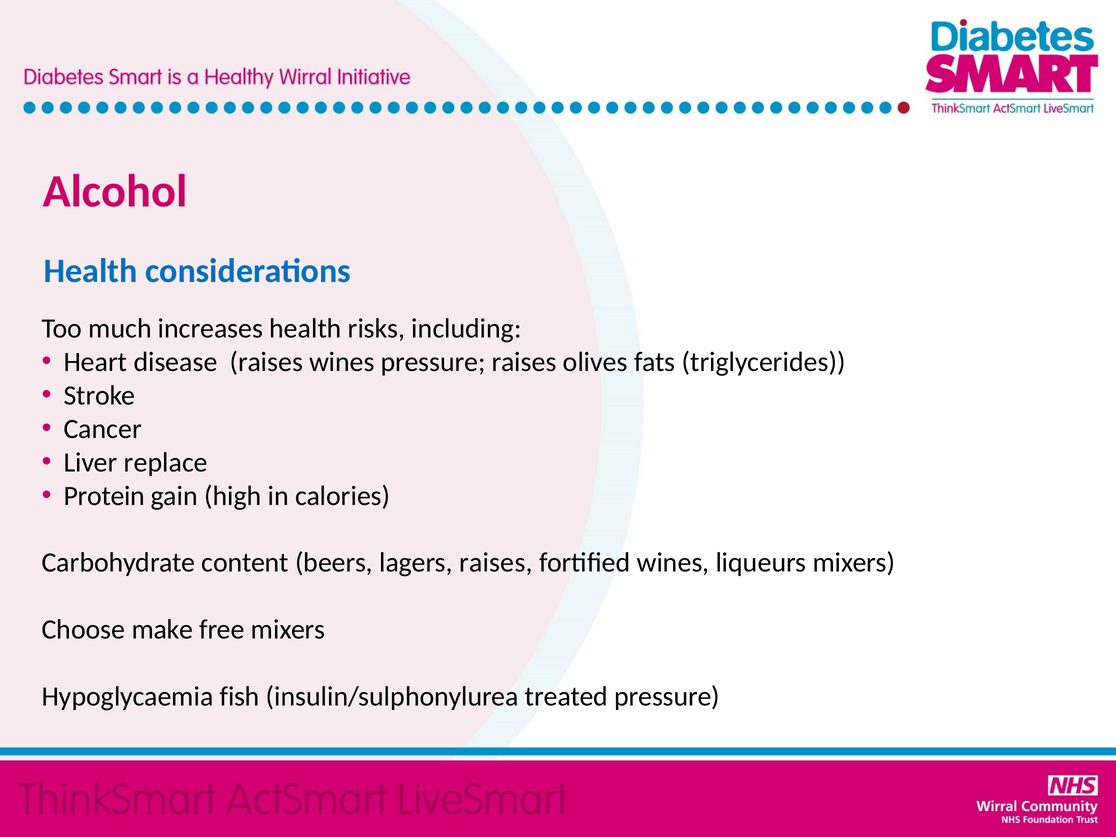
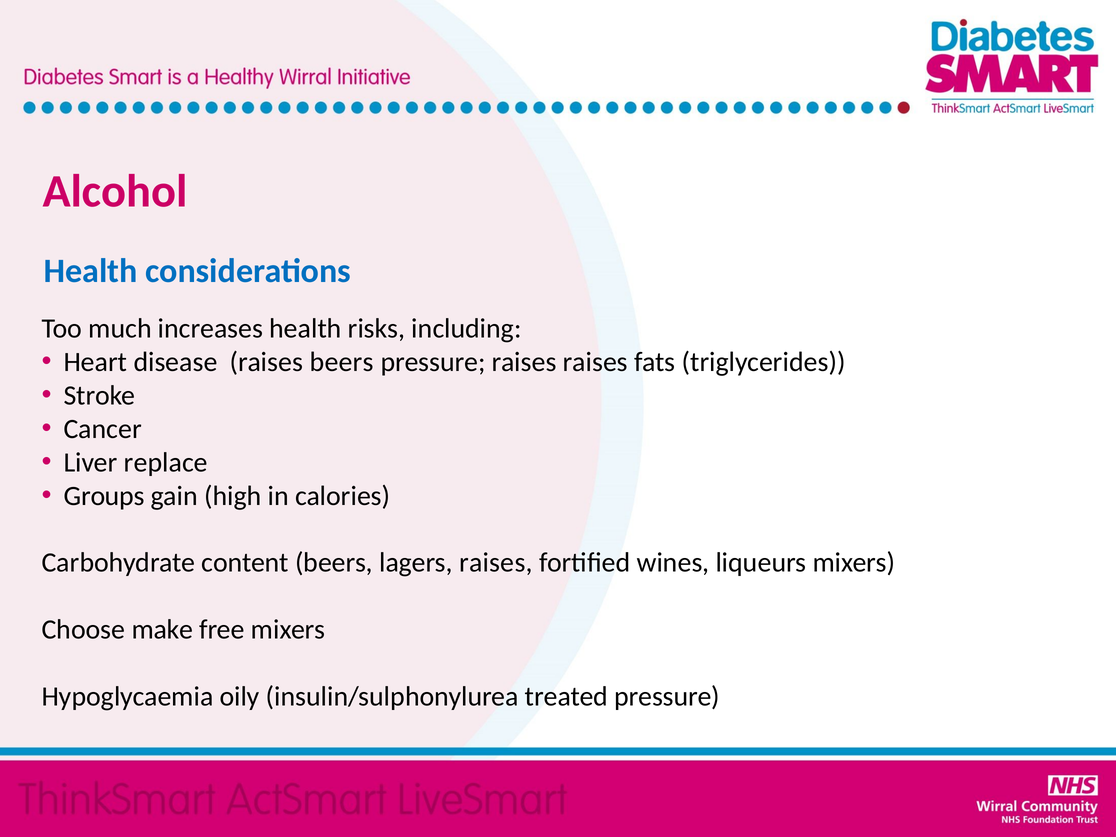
raises wines: wines -> beers
raises olives: olives -> raises
Protein: Protein -> Groups
fish: fish -> oily
